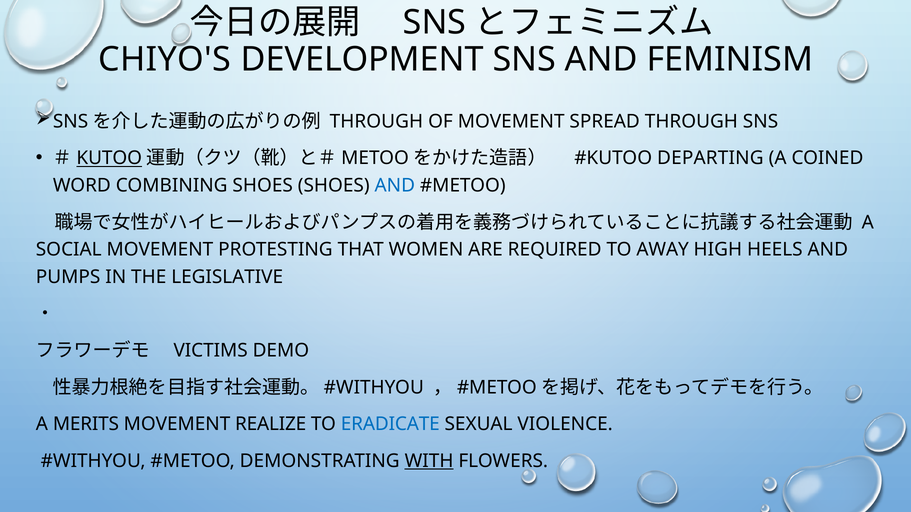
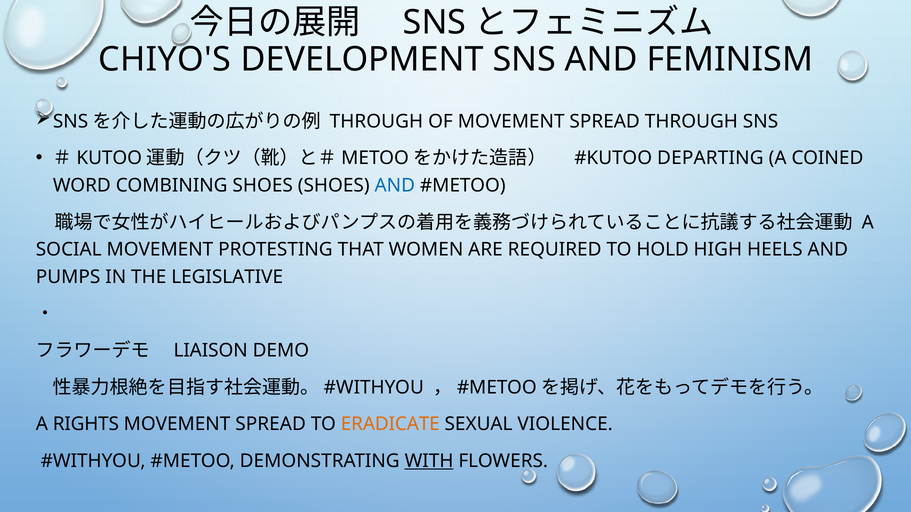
KUTOO underline: present -> none
AWAY: AWAY -> HOLD
VICTIMS: VICTIMS -> LIAISON
MERITS: MERITS -> RIGHTS
REALIZE at (271, 424): REALIZE -> SPREAD
ERADICATE colour: blue -> orange
